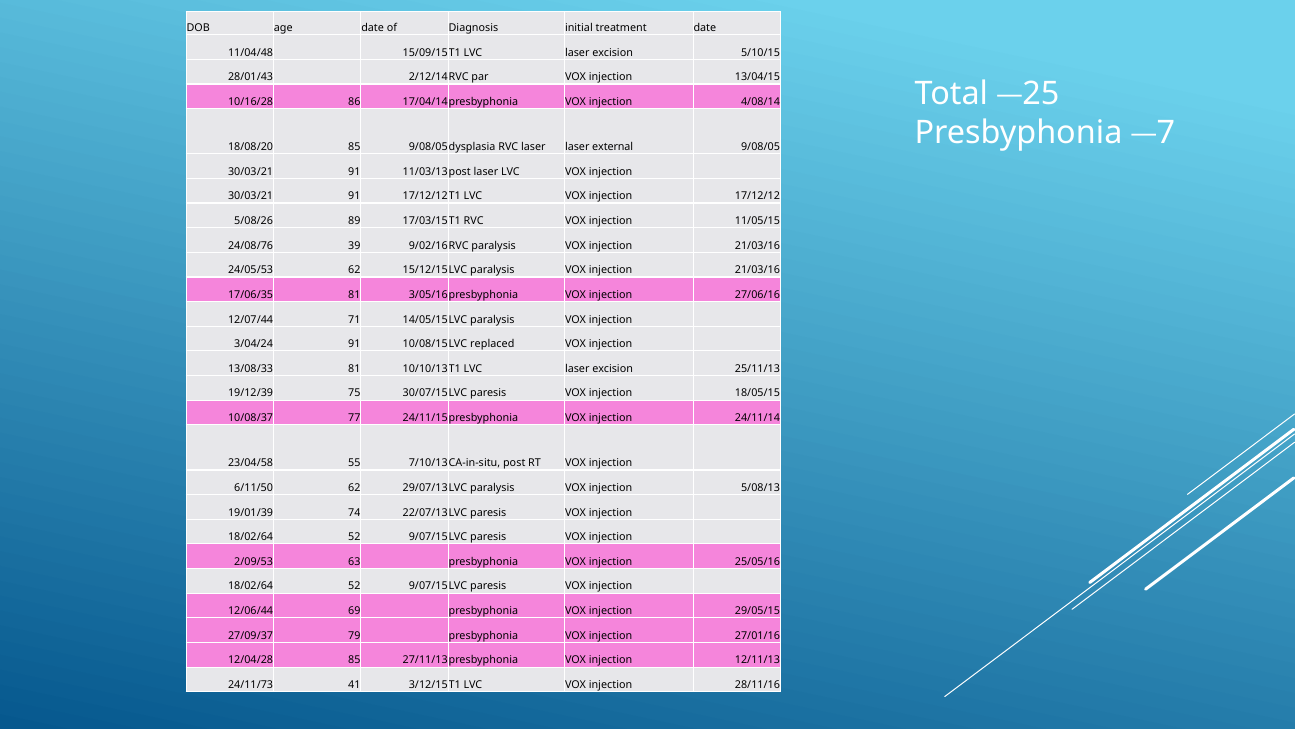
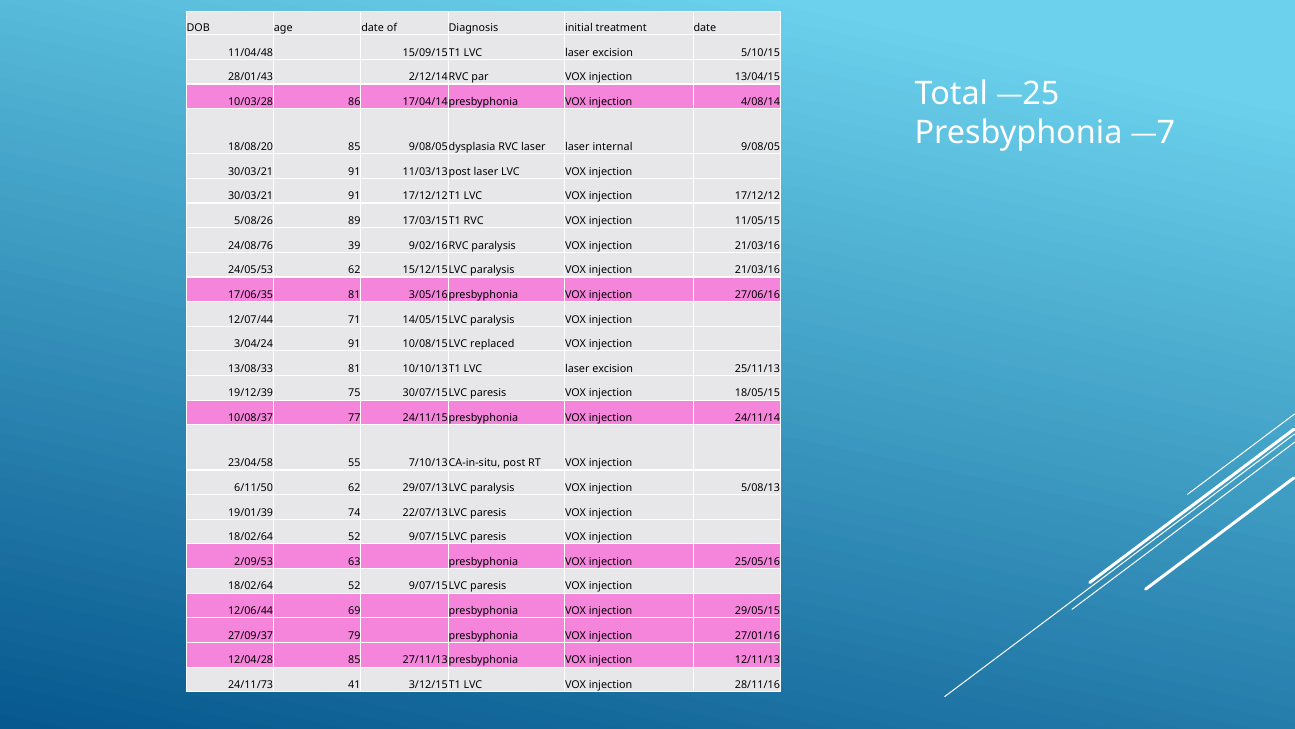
10/16/28: 10/16/28 -> 10/03/28
external: external -> internal
